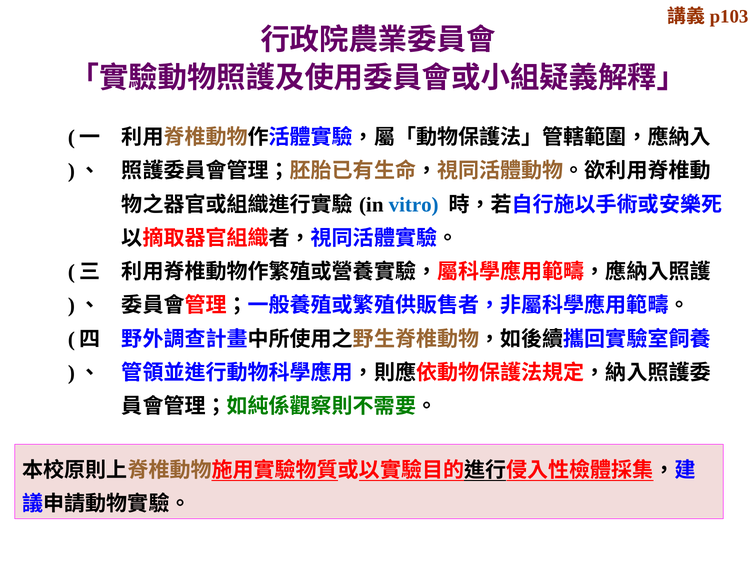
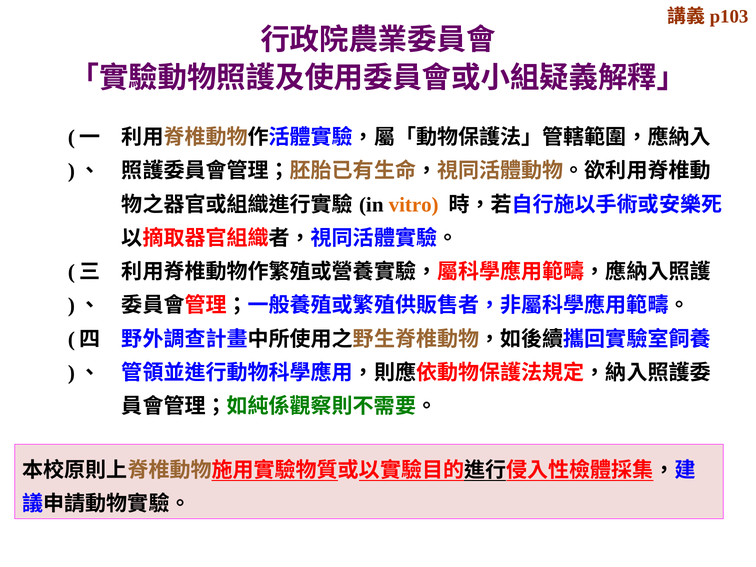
vitro colour: blue -> orange
